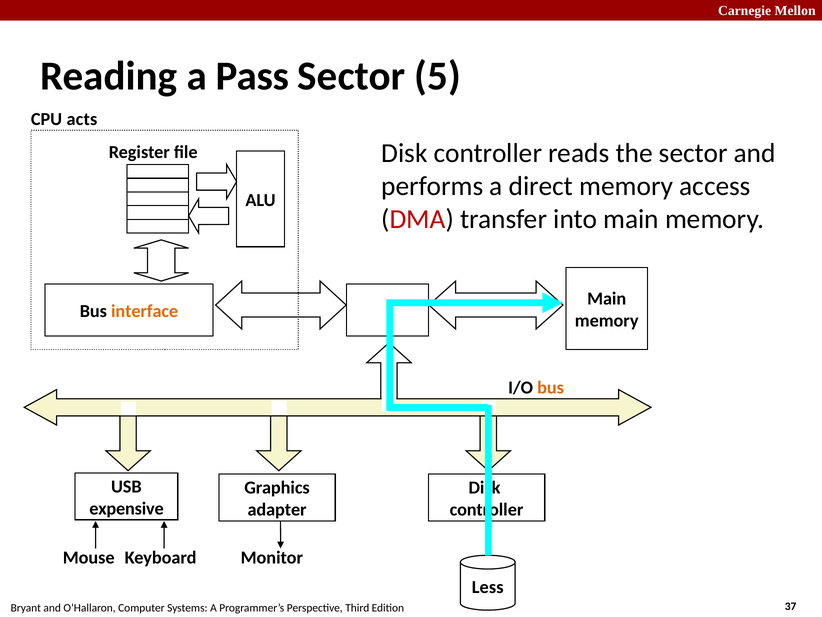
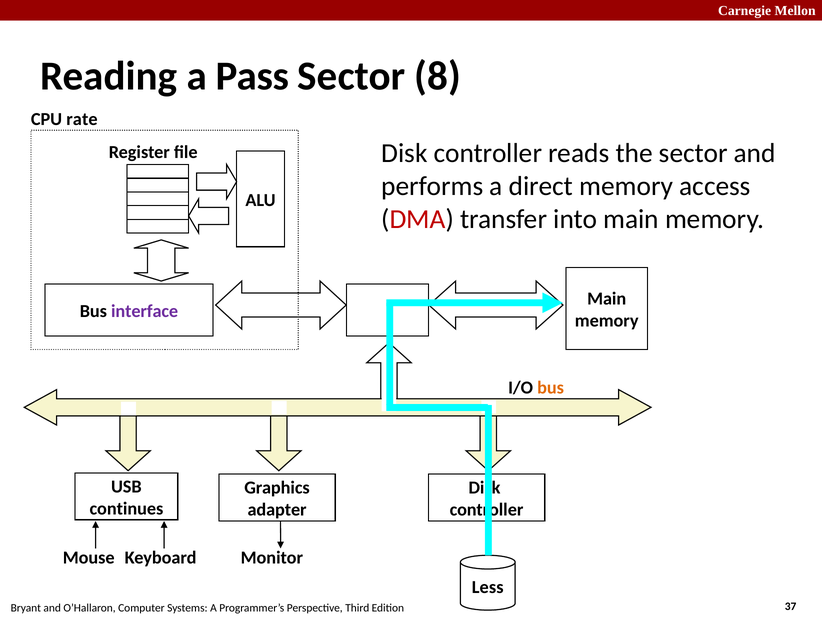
5: 5 -> 8
acts: acts -> rate
interface colour: orange -> purple
expensive: expensive -> continues
